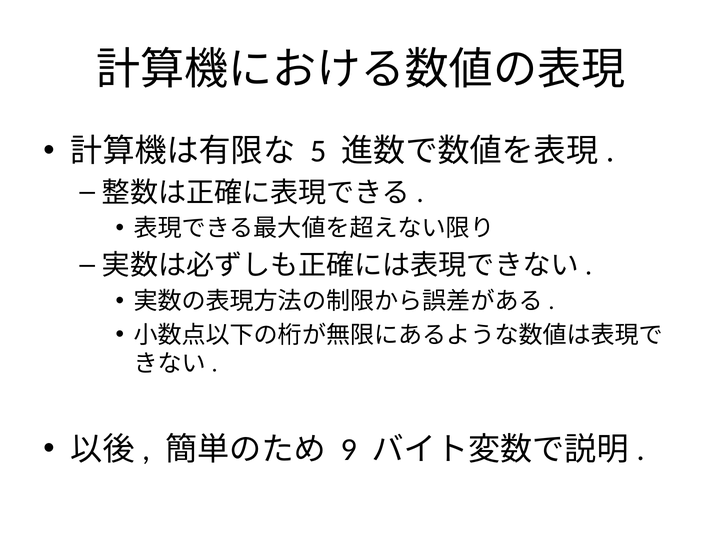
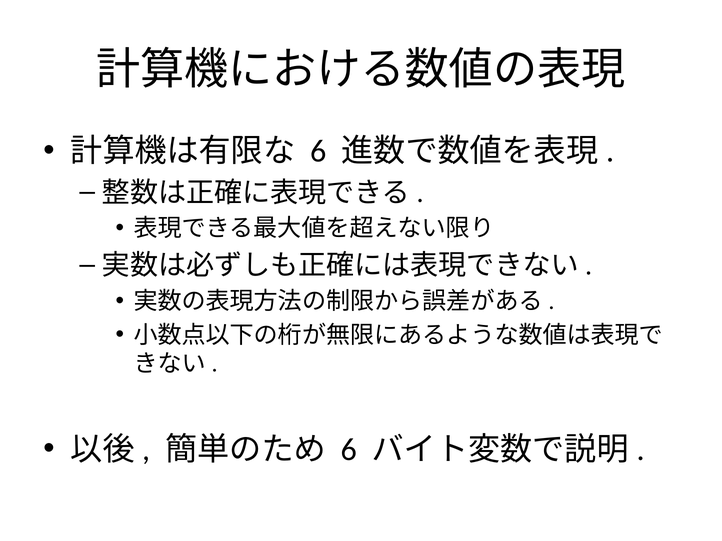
5 at (318, 151): 5 -> 6
9 at (349, 450): 9 -> 6
